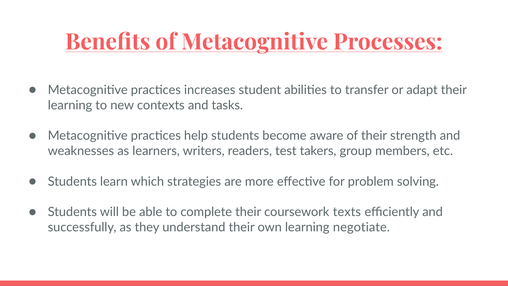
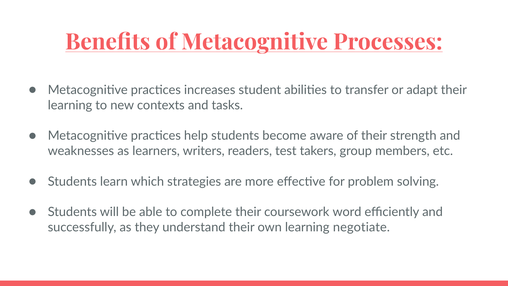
texts: texts -> word
